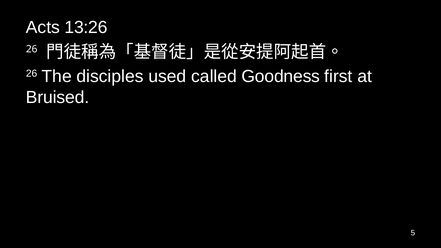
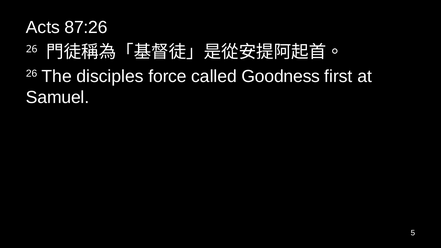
13:26: 13:26 -> 87:26
used: used -> force
Bruised: Bruised -> Samuel
